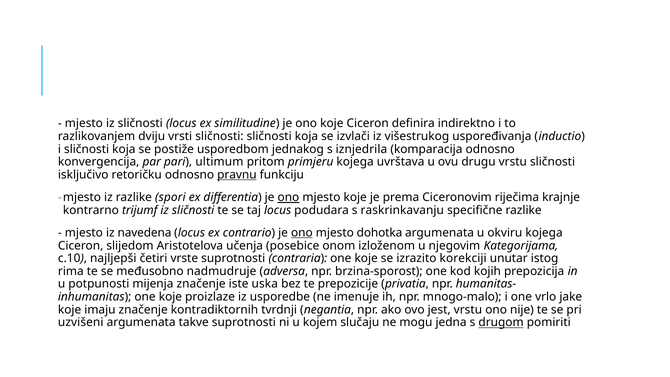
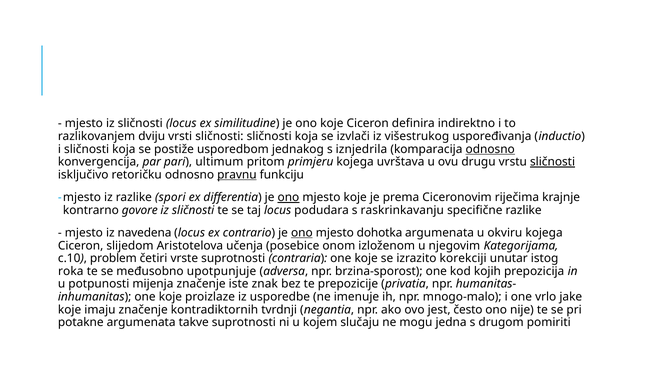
odnosno at (490, 149) underline: none -> present
sličnosti at (553, 162) underline: none -> present
trijumf: trijumf -> govore
najljepši: najljepši -> problem
rima: rima -> roka
nadmudruje: nadmudruje -> upotpunjuje
uska: uska -> znak
jest vrstu: vrstu -> često
uzvišeni: uzvišeni -> potakne
drugom underline: present -> none
